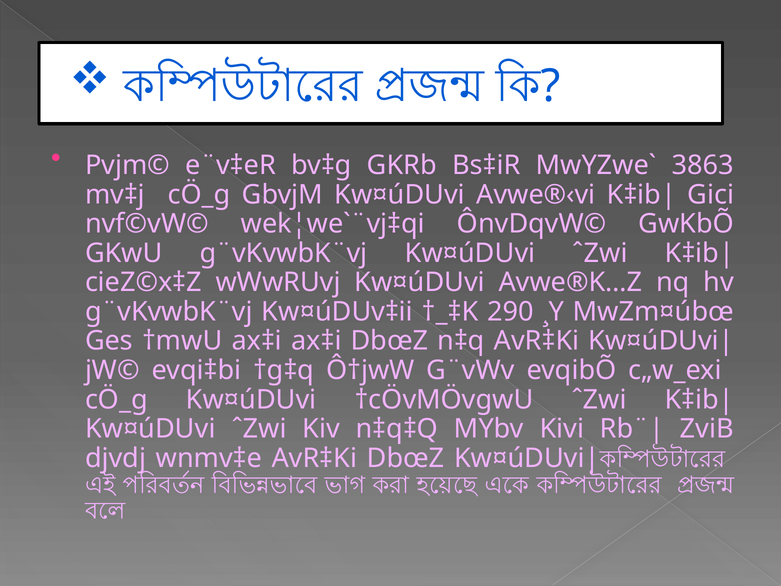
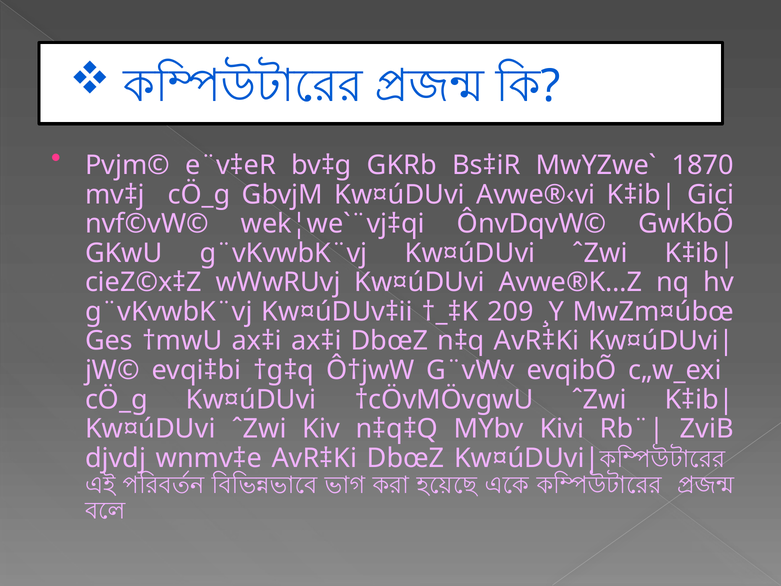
3863: 3863 -> 1870
290: 290 -> 209
